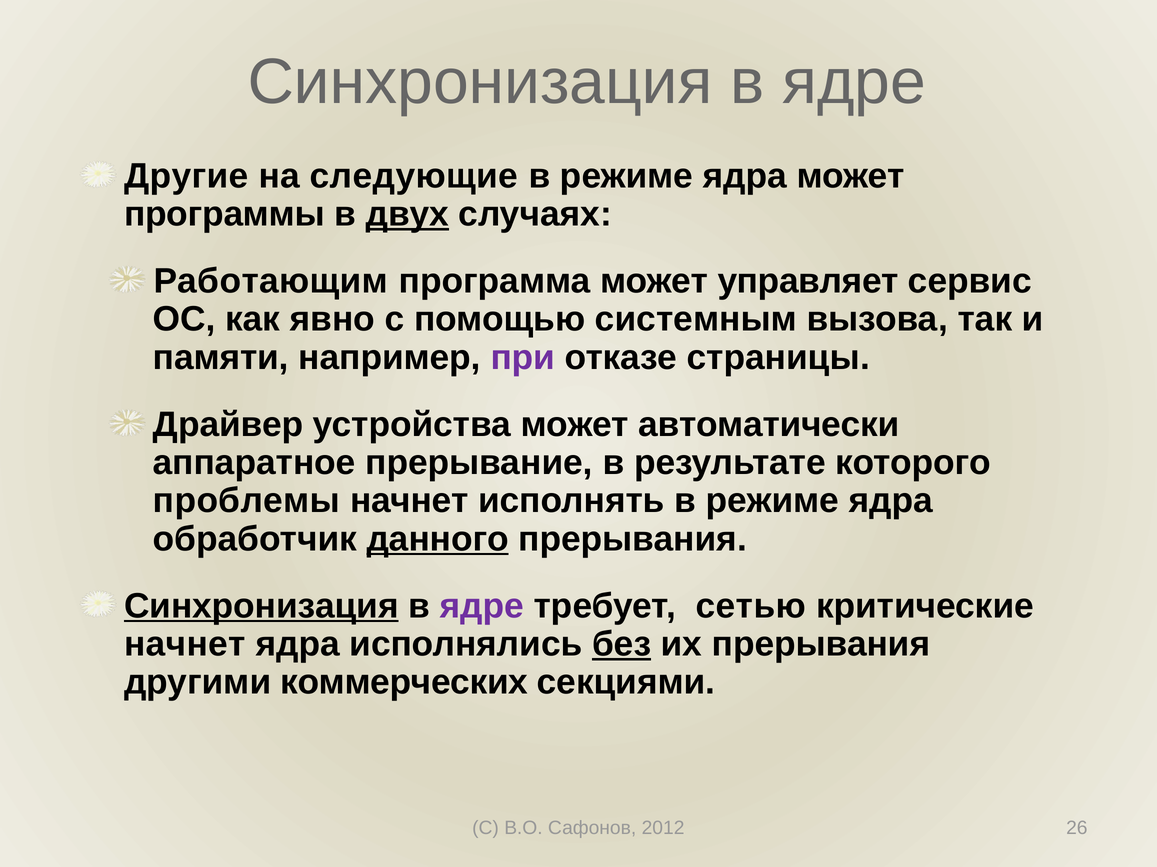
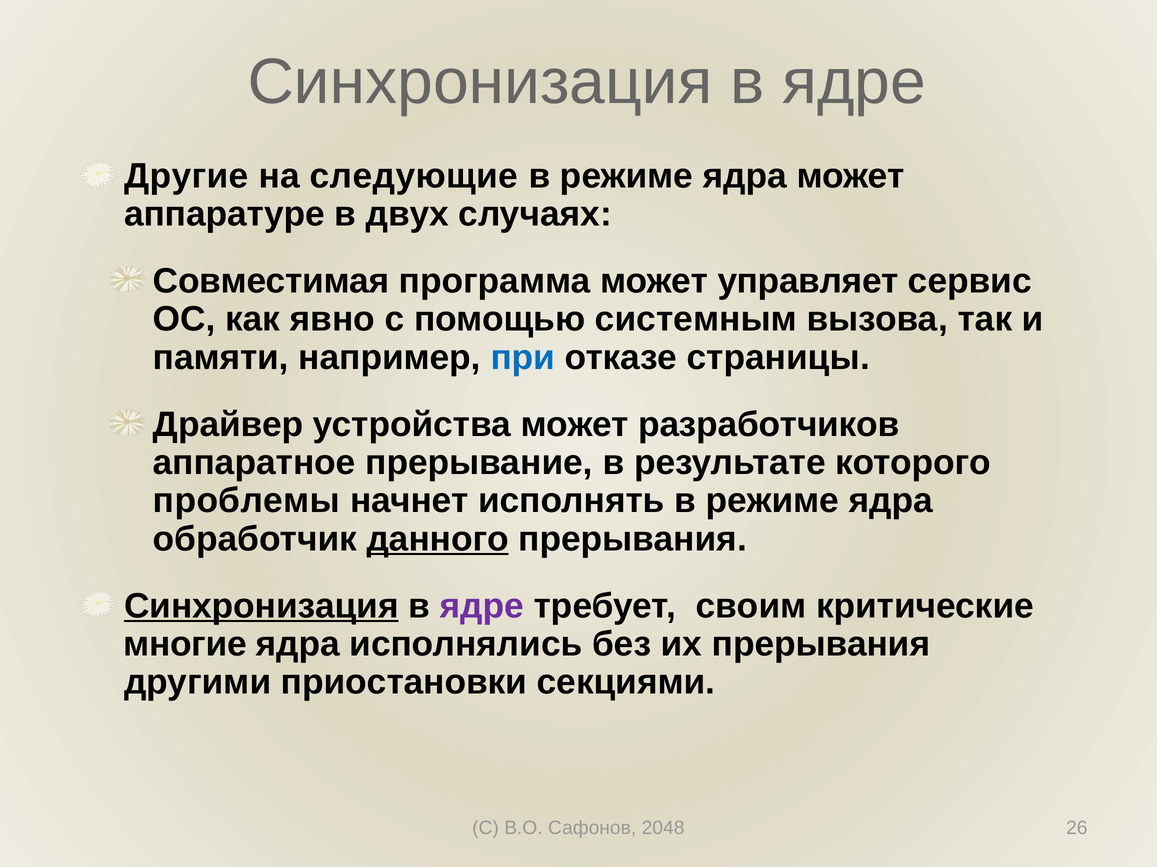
программы: программы -> аппаратуре
двух underline: present -> none
Работающим: Работающим -> Совместимая
при colour: purple -> blue
автоматически: автоматически -> разработчиков
сетью: сетью -> своим
начнет at (185, 645): начнет -> многие
без underline: present -> none
коммерческих: коммерческих -> приостановки
2012: 2012 -> 2048
